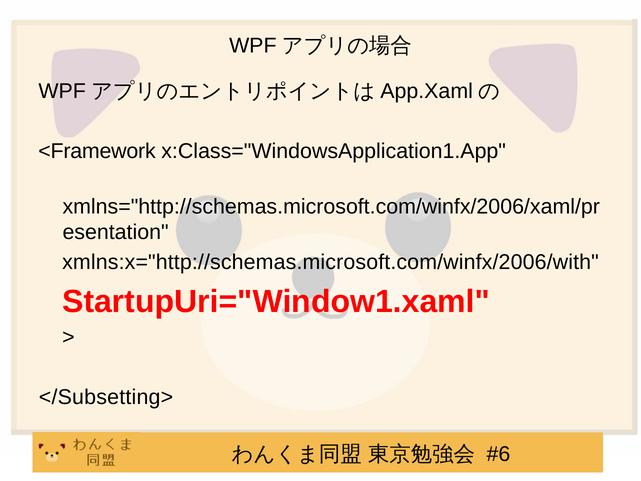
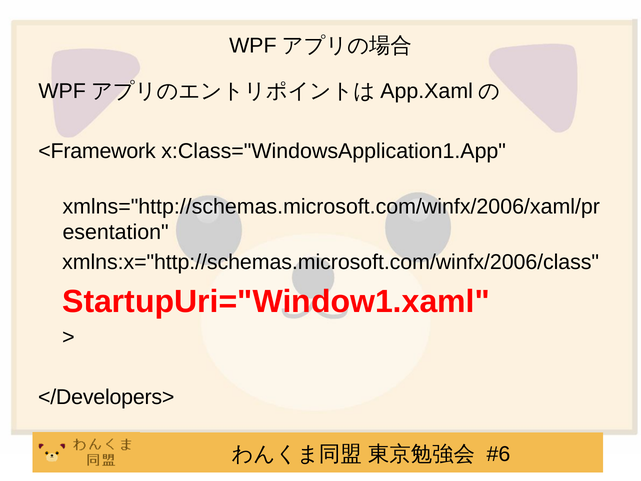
xmlns:x="http://schemas.microsoft.com/winfx/2006/with: xmlns:x="http://schemas.microsoft.com/winfx/2006/with -> xmlns:x="http://schemas.microsoft.com/winfx/2006/class
</Subsetting>: </Subsetting> -> </Developers>
